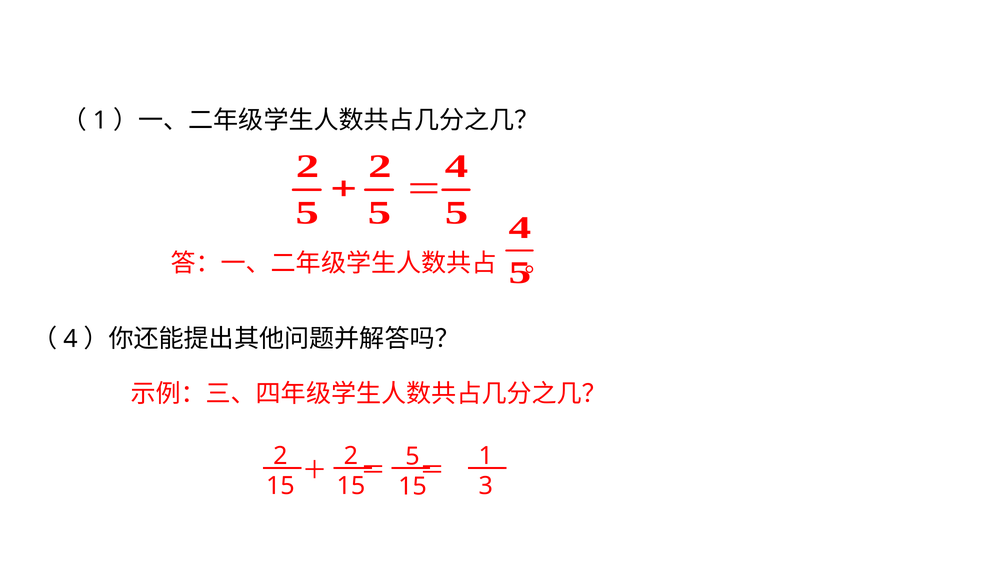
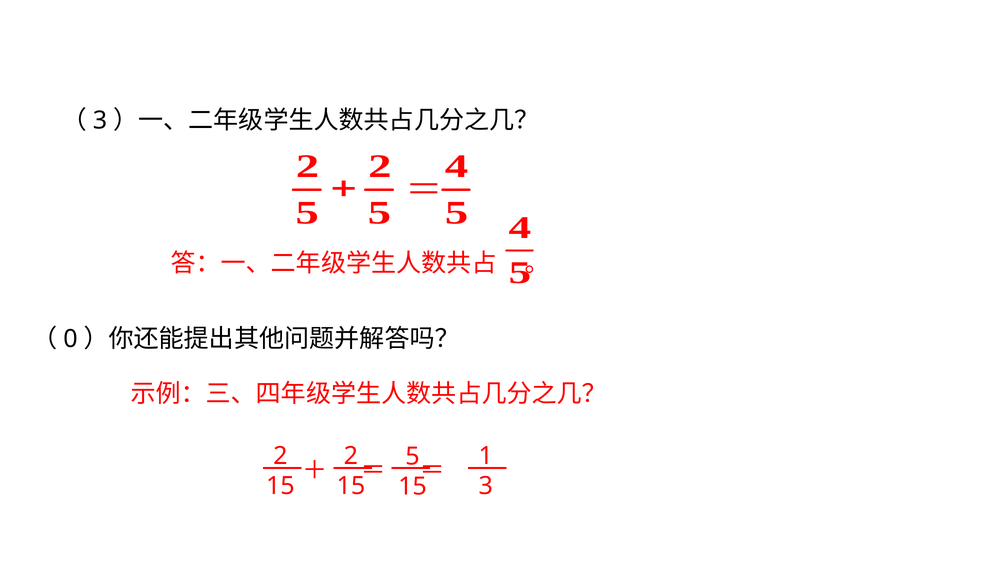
1 at (100, 120): 1 -> 3
4 at (70, 339): 4 -> 0
